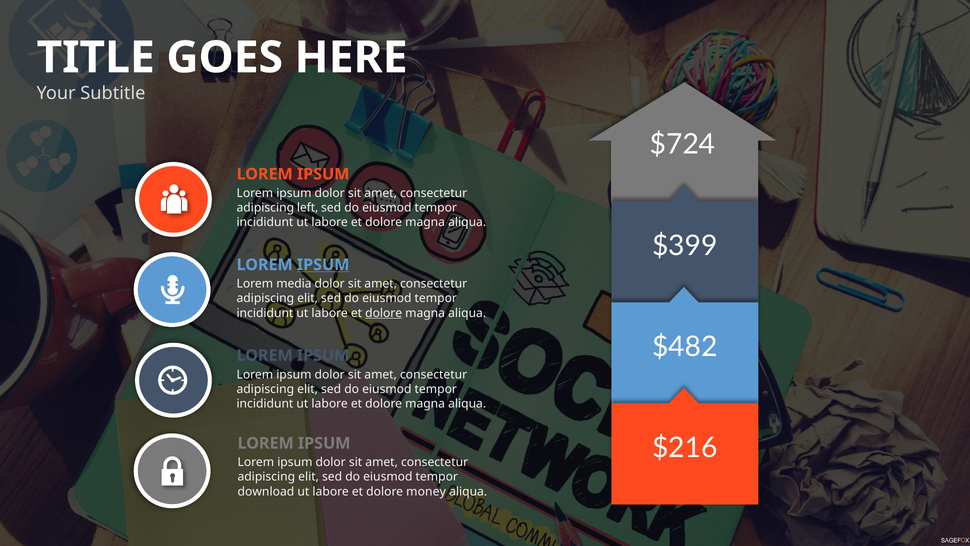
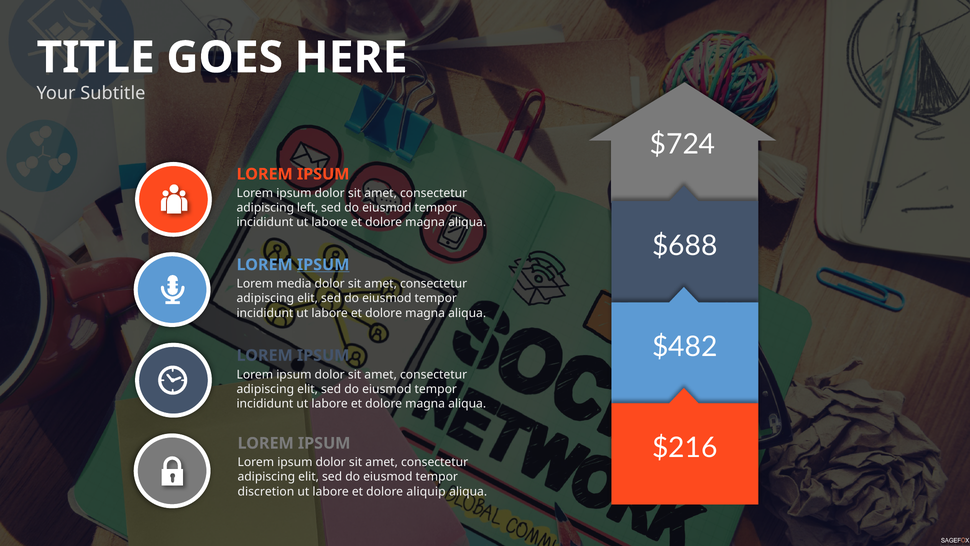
$399: $399 -> $688
dolore at (384, 313) underline: present -> none
download: download -> discretion
money: money -> aliquip
